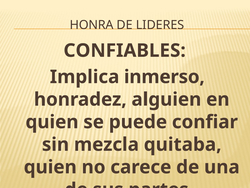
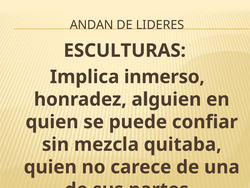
HONRA: HONRA -> ANDAN
CONFIABLES: CONFIABLES -> ESCULTURAS
